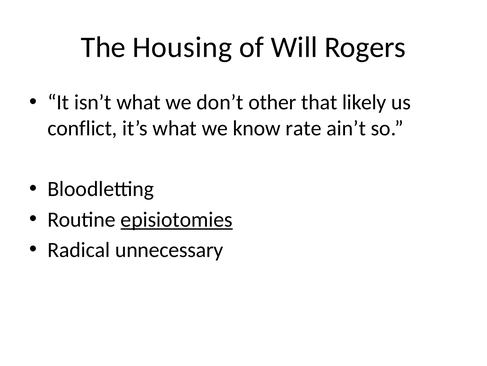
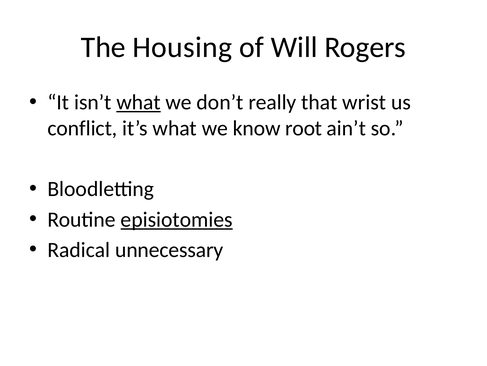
what at (139, 102) underline: none -> present
other: other -> really
likely: likely -> wrist
rate: rate -> root
